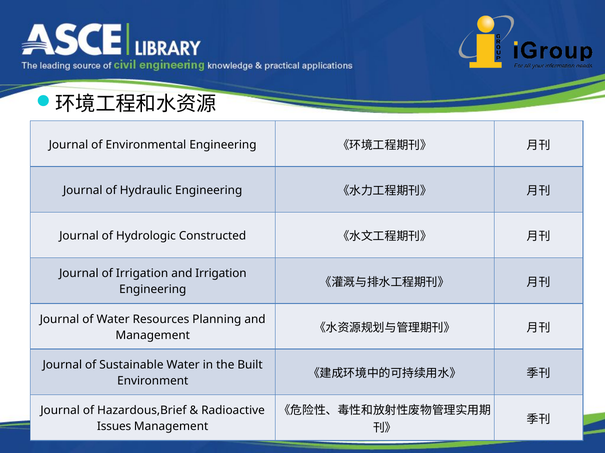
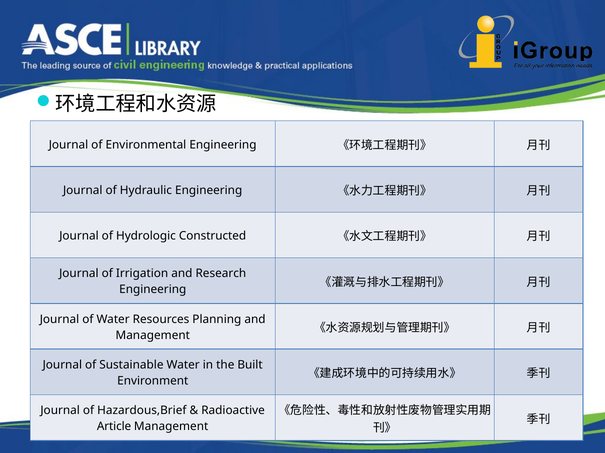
and Irrigation: Irrigation -> Research
Issues: Issues -> Article
